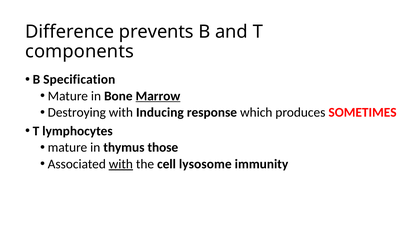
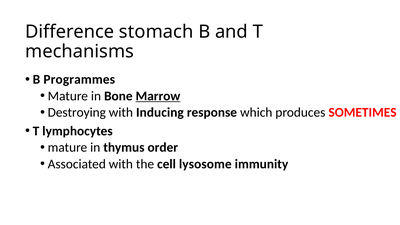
prevents: prevents -> stomach
components: components -> mechanisms
Specification: Specification -> Programmes
those: those -> order
with at (121, 164) underline: present -> none
